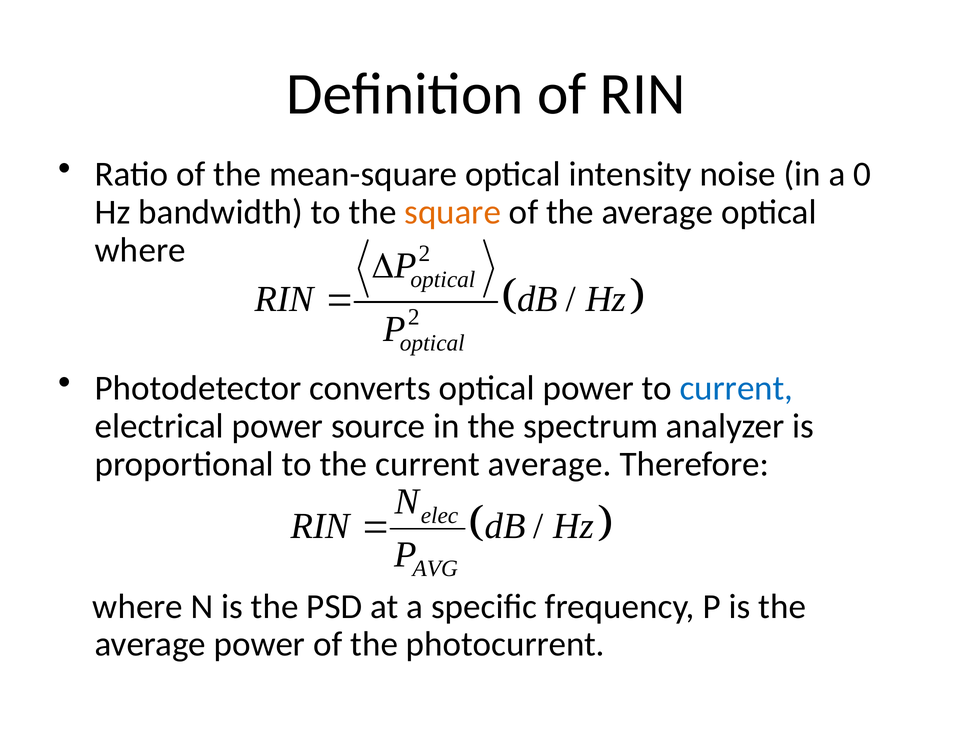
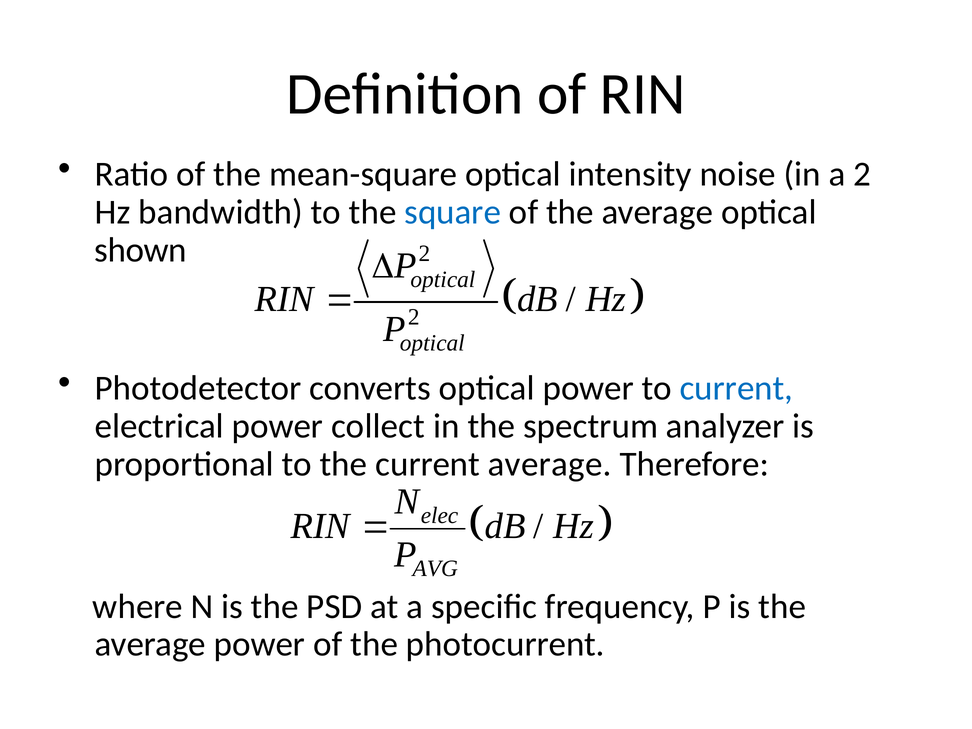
a 0: 0 -> 2
square colour: orange -> blue
where at (140, 250): where -> shown
source: source -> collect
